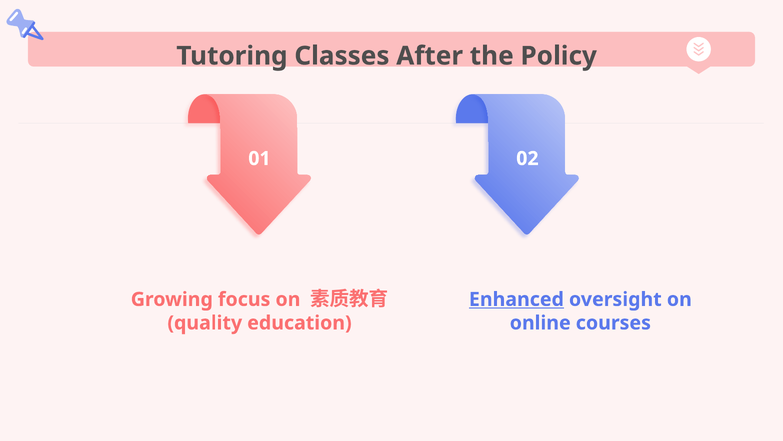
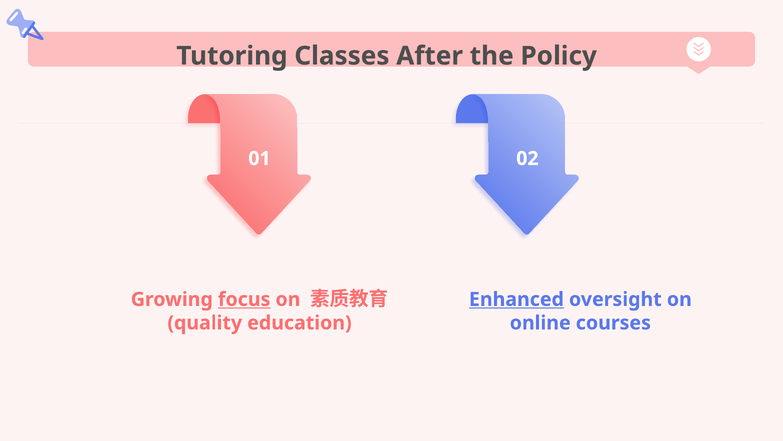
focus underline: none -> present
